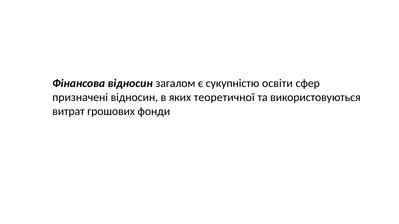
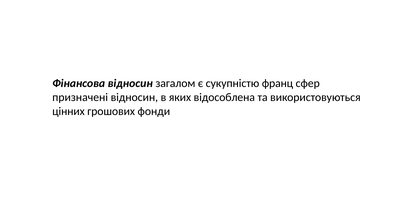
освіти: освіти -> франц
теоретичної: теоретичної -> відособлена
витрат: витрат -> цінних
